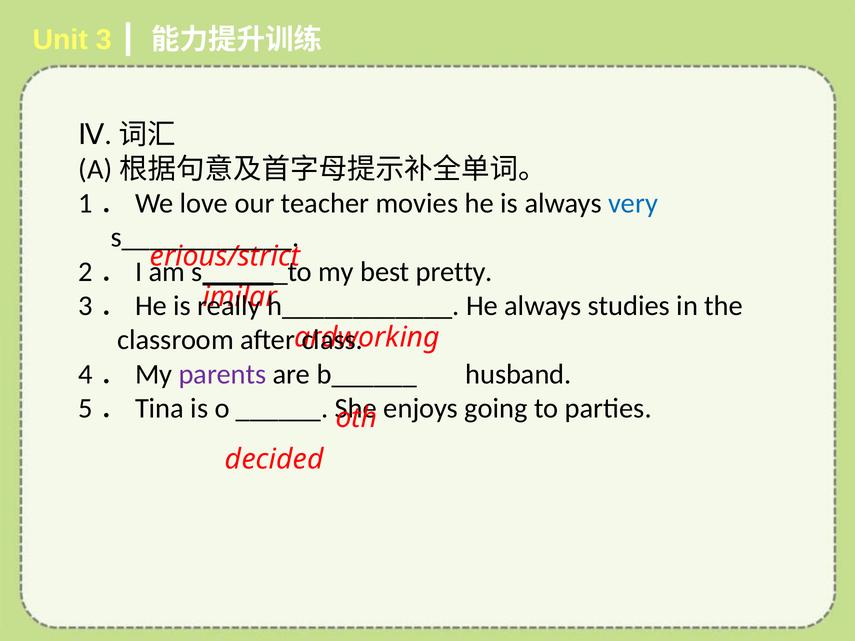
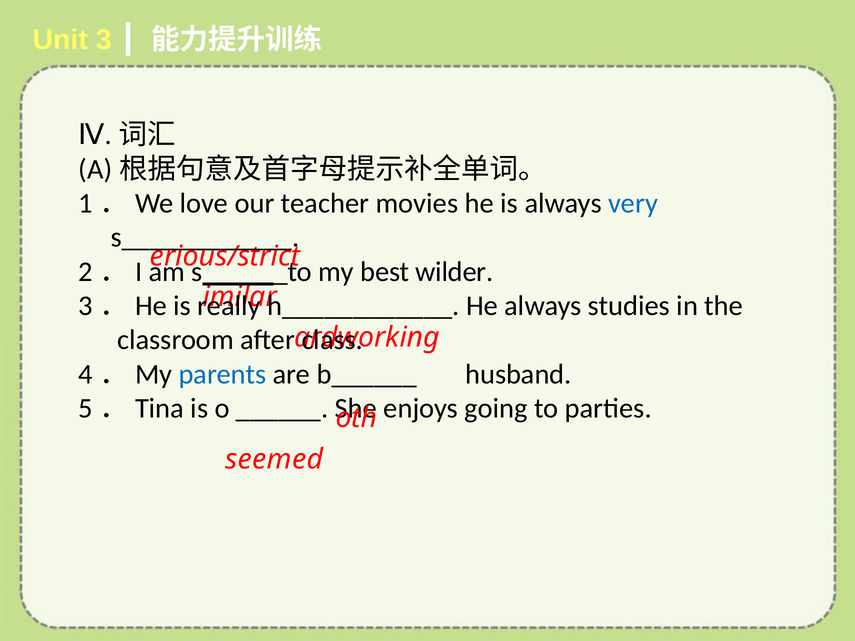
pretty: pretty -> wilder
parents colour: purple -> blue
decided: decided -> seemed
